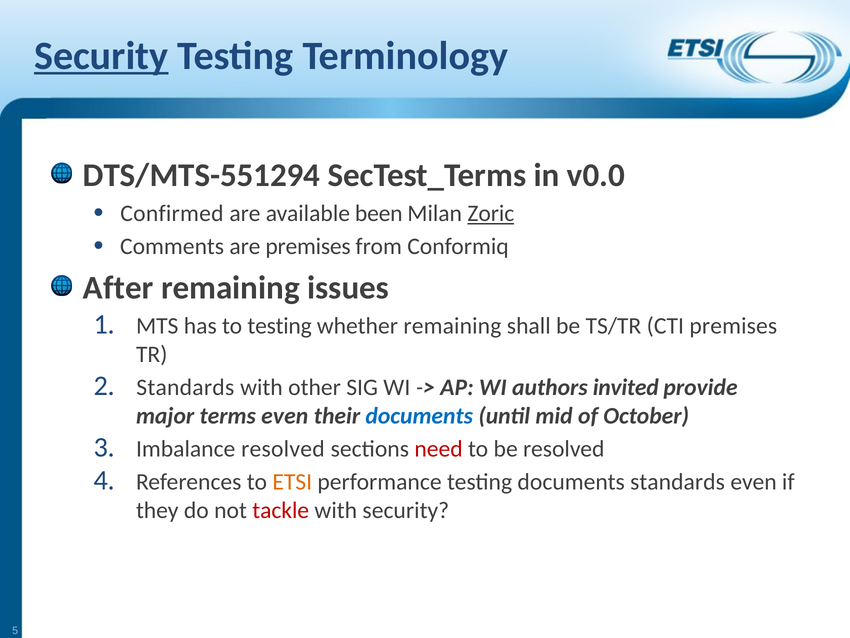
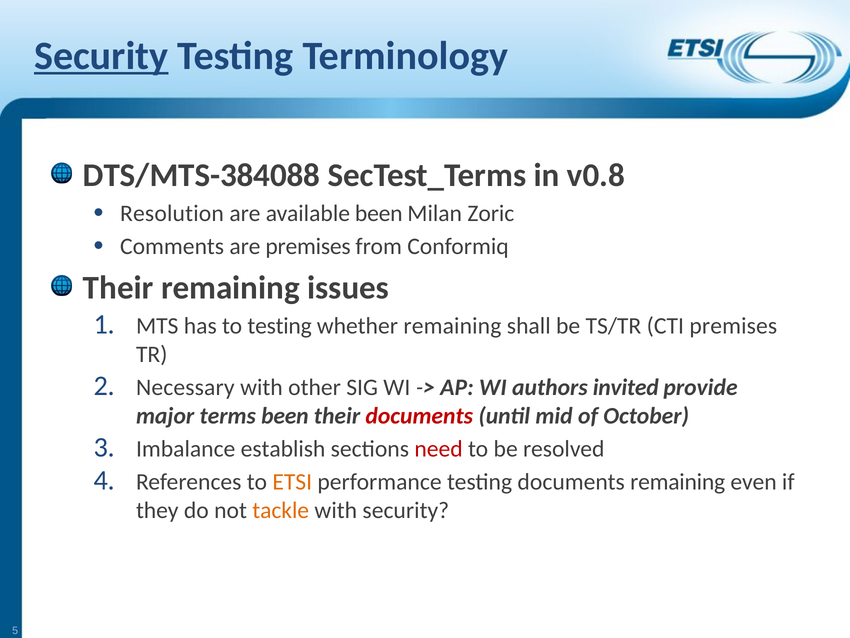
DTS/MTS-551294: DTS/MTS-551294 -> DTS/MTS-384088
v0.0: v0.0 -> v0.8
Confirmed: Confirmed -> Resolution
Zoric underline: present -> none
After at (118, 288): After -> Their
Standards at (185, 387): Standards -> Necessary
terms even: even -> been
documents at (419, 415) colour: blue -> red
Imbalance resolved: resolved -> establish
documents standards: standards -> remaining
tackle colour: red -> orange
